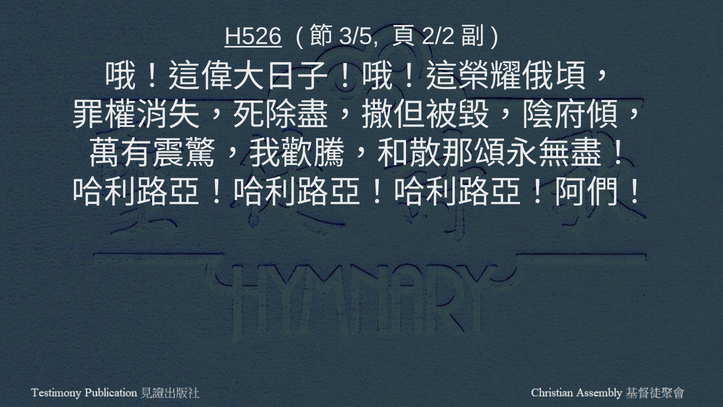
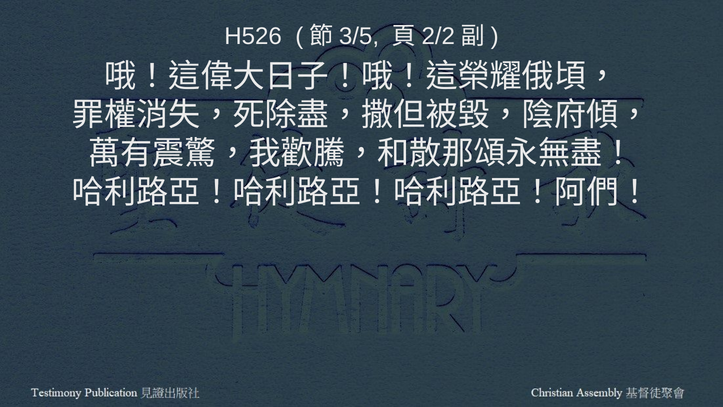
H526 underline: present -> none
